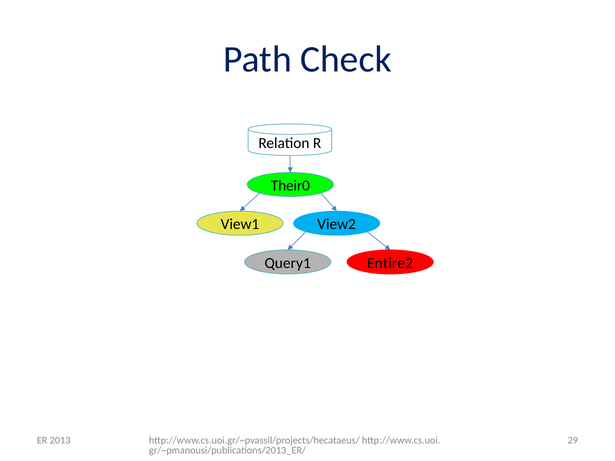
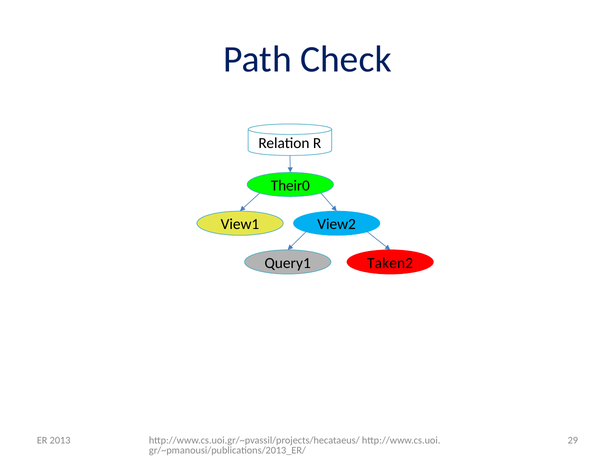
Entire2: Entire2 -> Taken2
